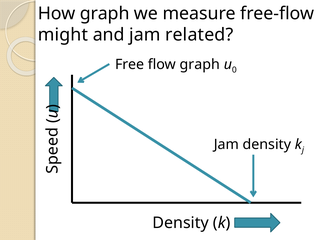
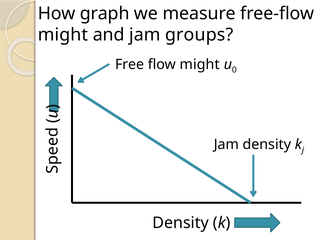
related: related -> groups
flow graph: graph -> might
